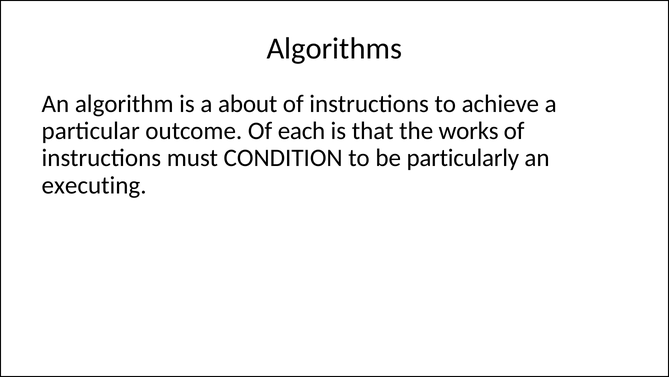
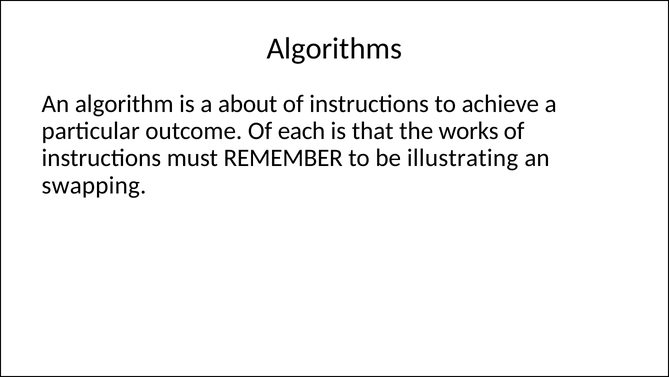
CONDITION: CONDITION -> REMEMBER
particularly: particularly -> illustrating
executing: executing -> swapping
